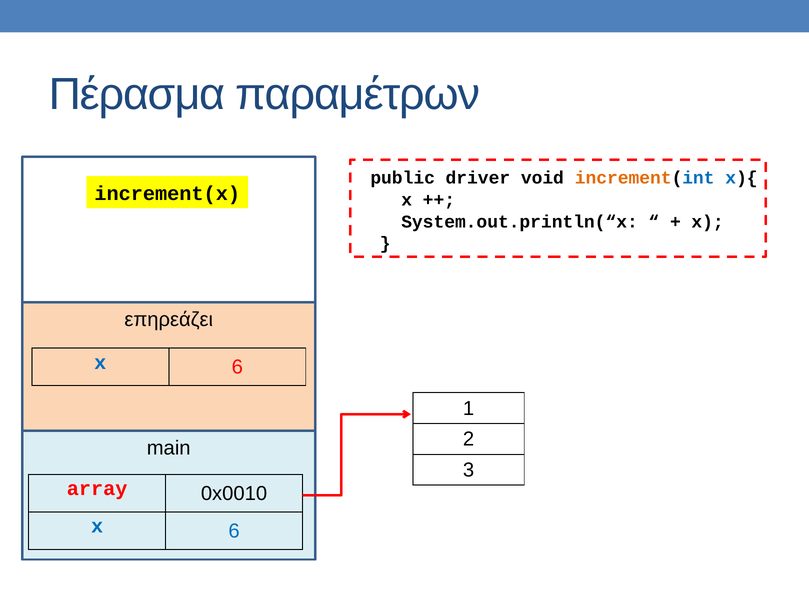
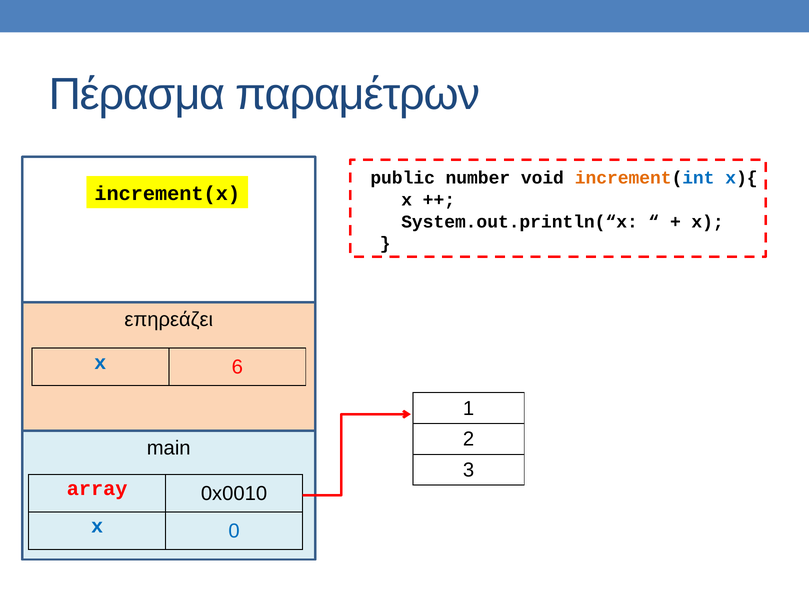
driver: driver -> number
6 at (234, 531): 6 -> 0
